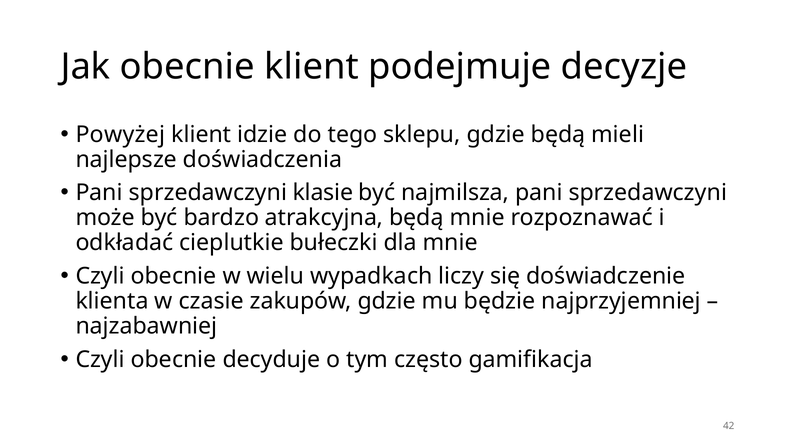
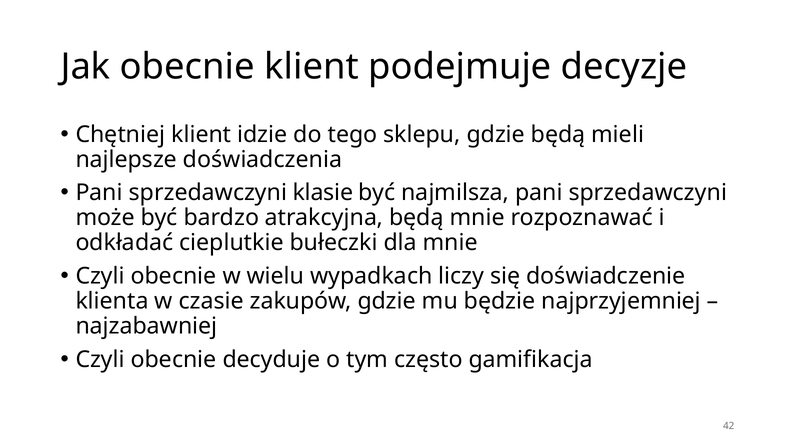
Powyżej: Powyżej -> Chętniej
